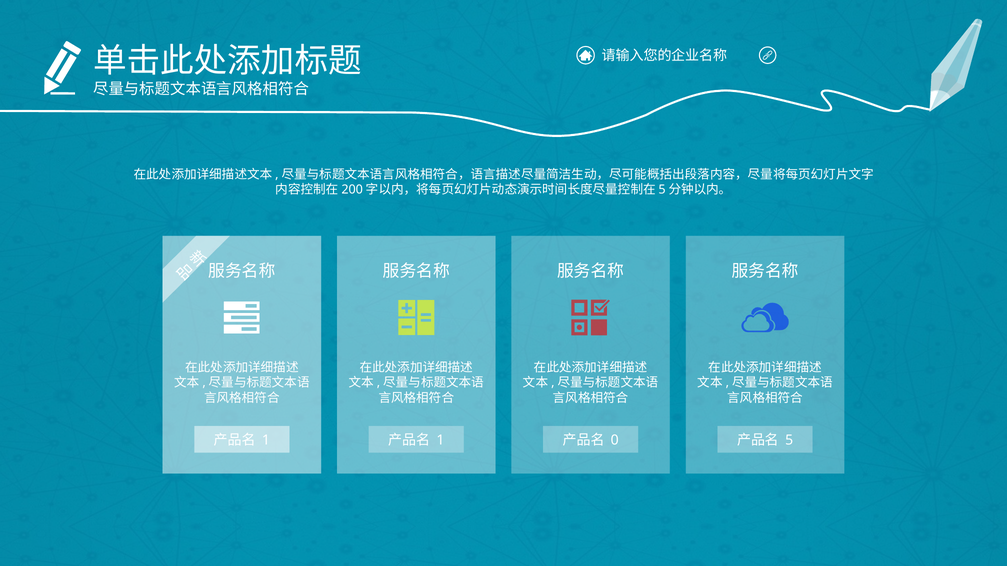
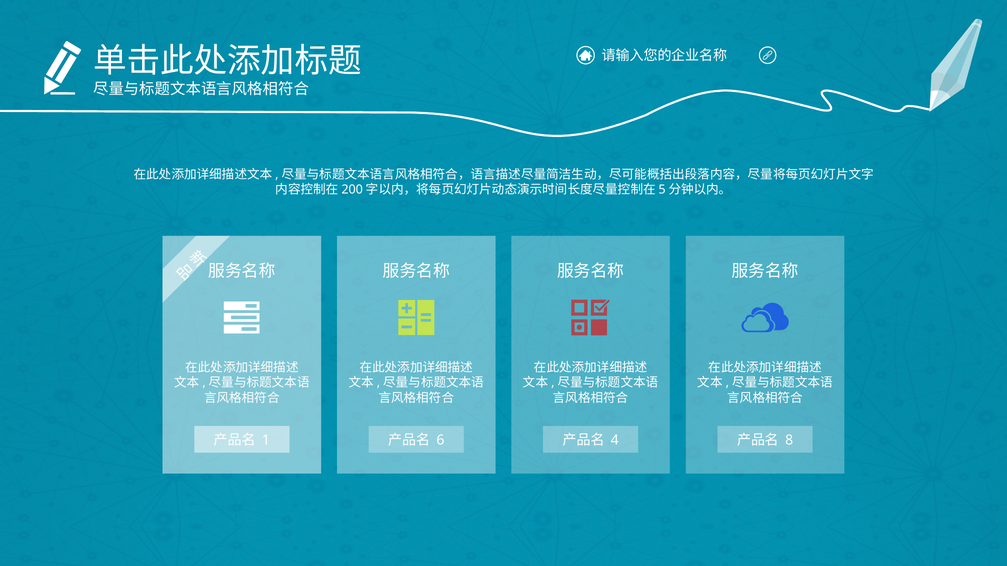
1 at (440, 441): 1 -> 6
0: 0 -> 4
5: 5 -> 8
